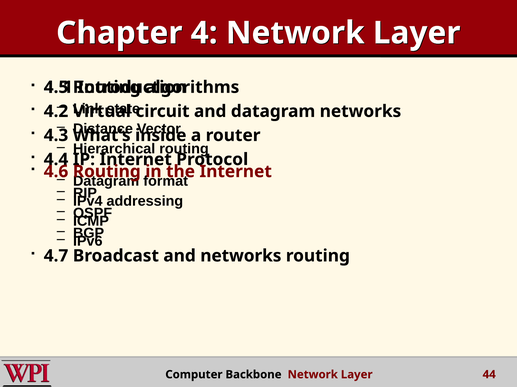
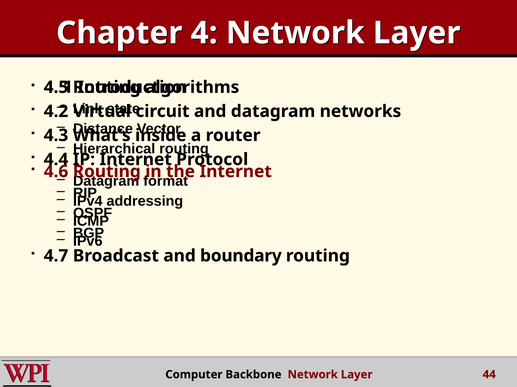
and networks: networks -> boundary
